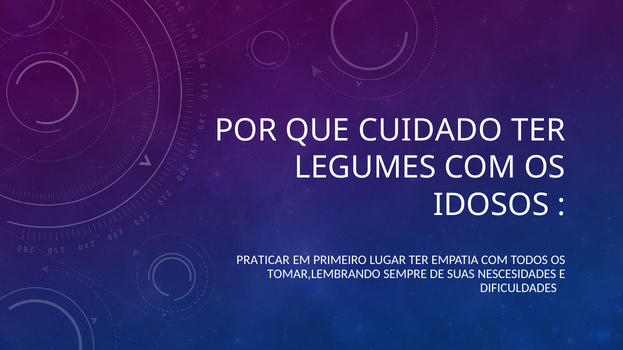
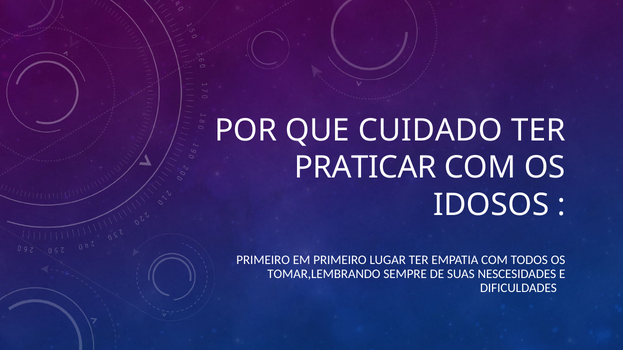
LEGUMES: LEGUMES -> PRATICAR
PRATICAR at (263, 260): PRATICAR -> PRIMEIRO
